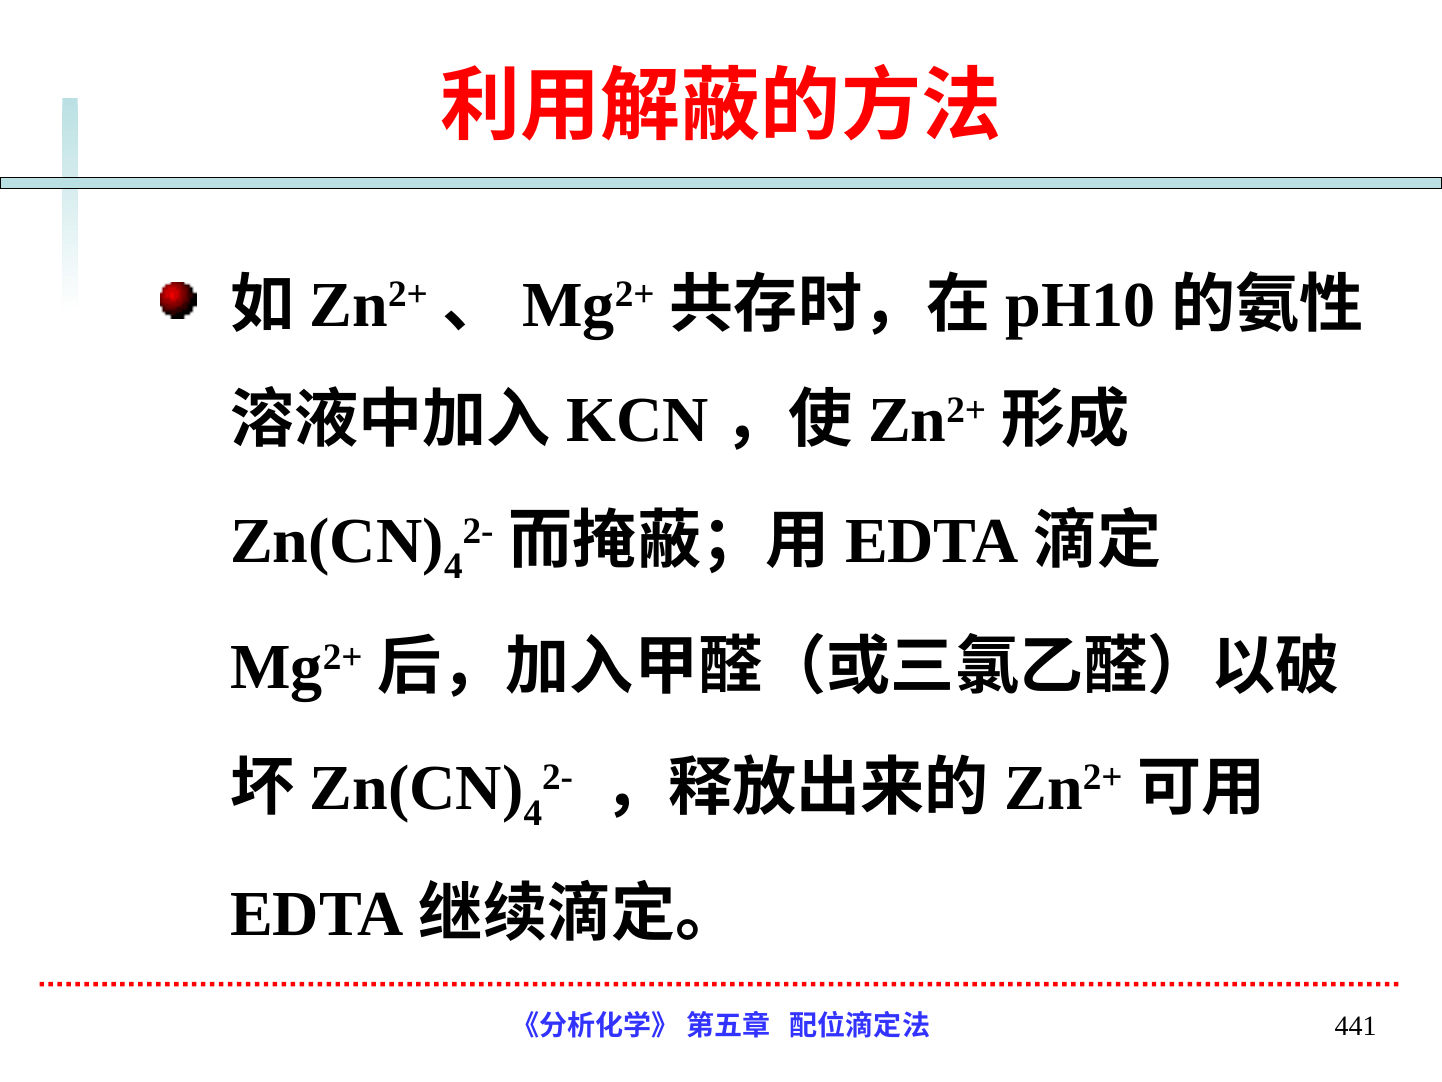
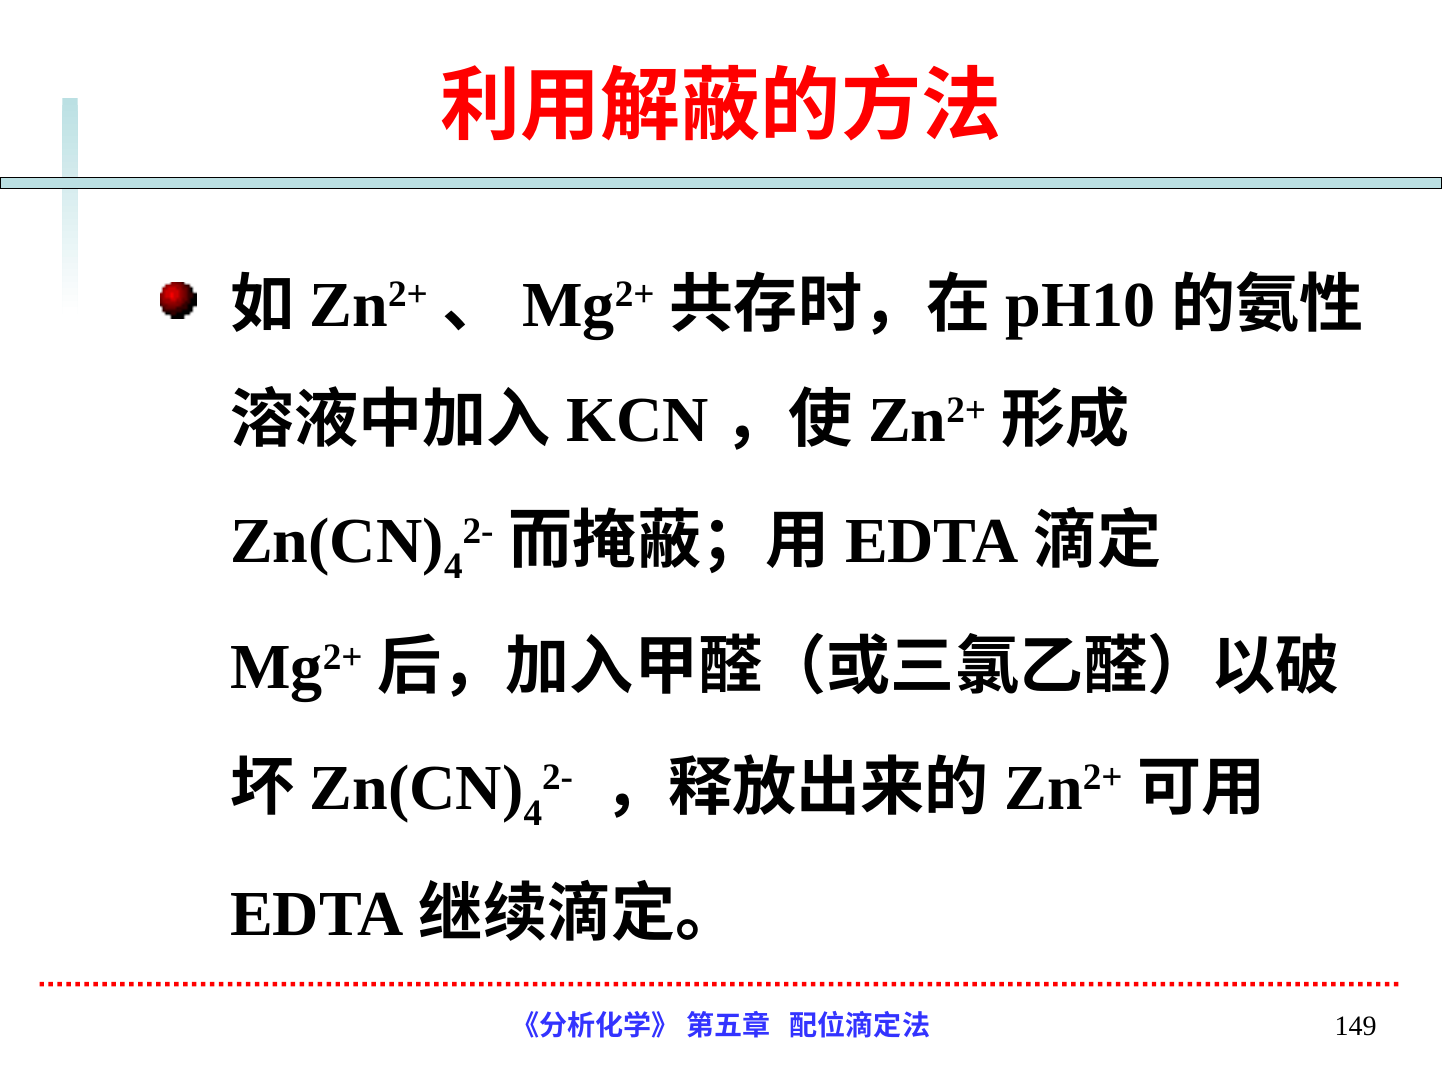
441: 441 -> 149
